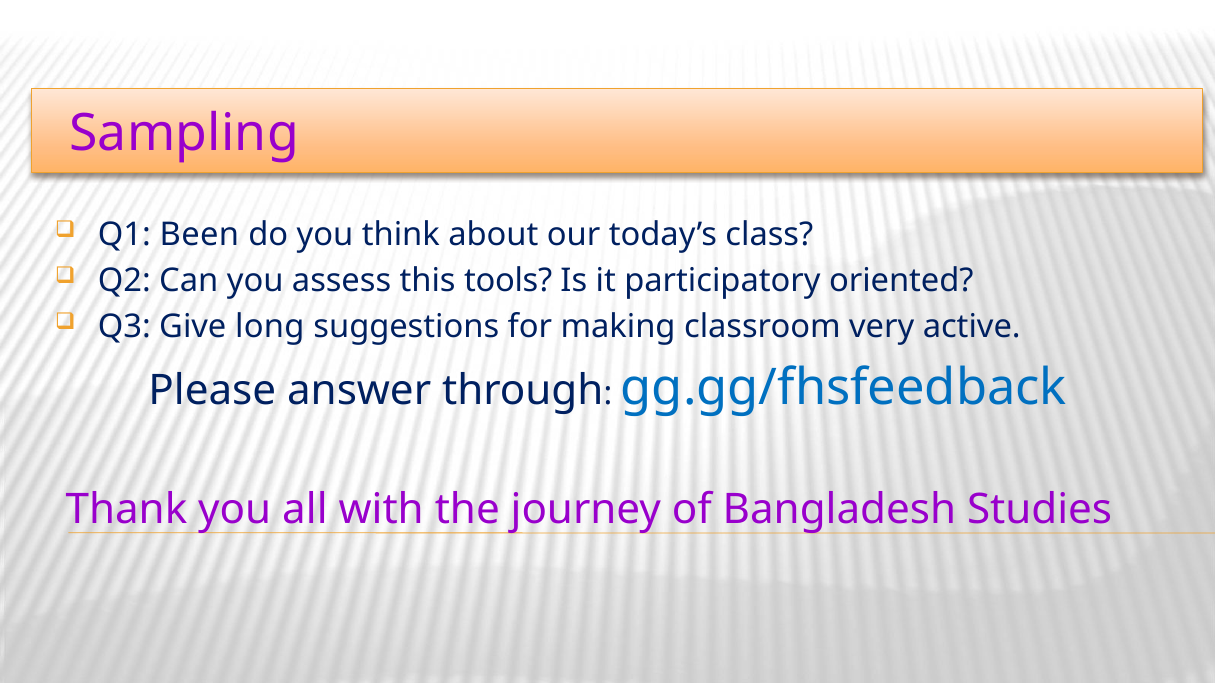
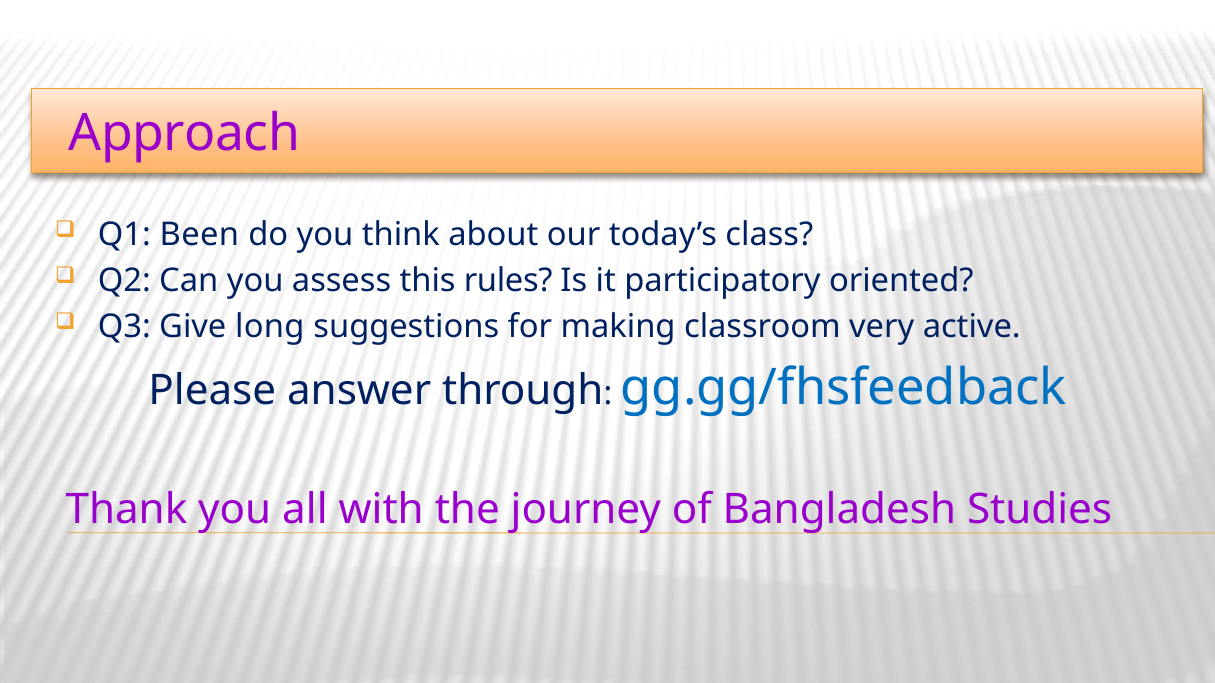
Sampling: Sampling -> Approach
tools: tools -> rules
